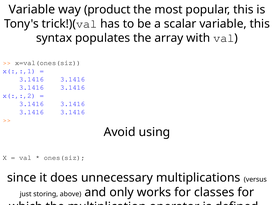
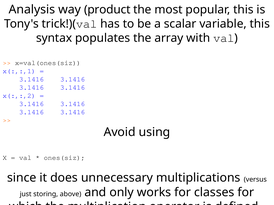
Variable at (32, 10): Variable -> Analysis
